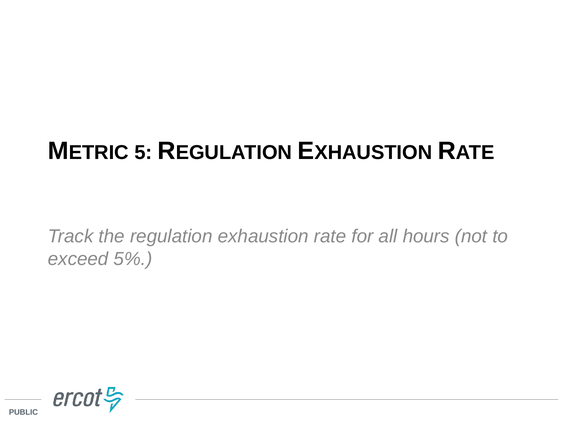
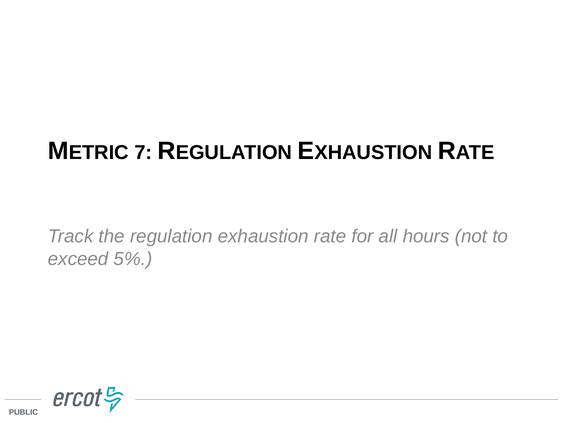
5: 5 -> 7
